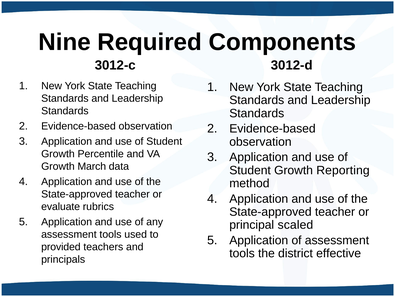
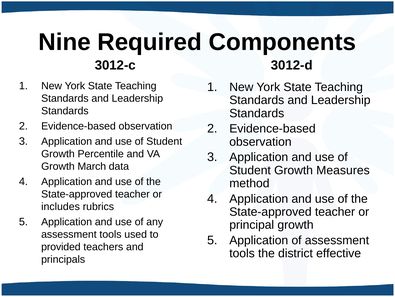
Reporting: Reporting -> Measures
evaluate: evaluate -> includes
principal scaled: scaled -> growth
